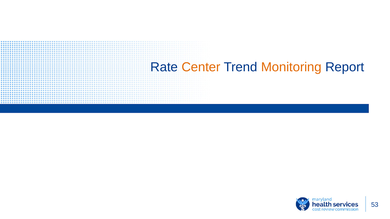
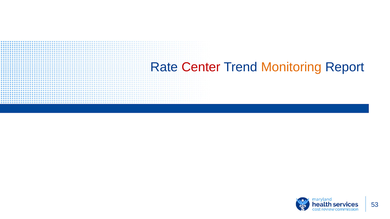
Center colour: orange -> red
